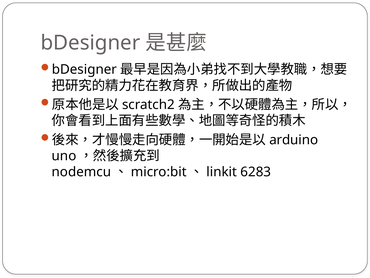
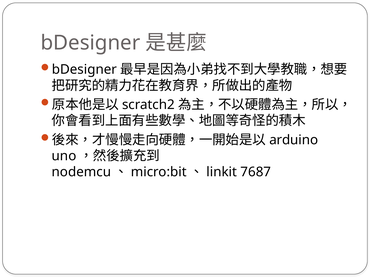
6283: 6283 -> 7687
